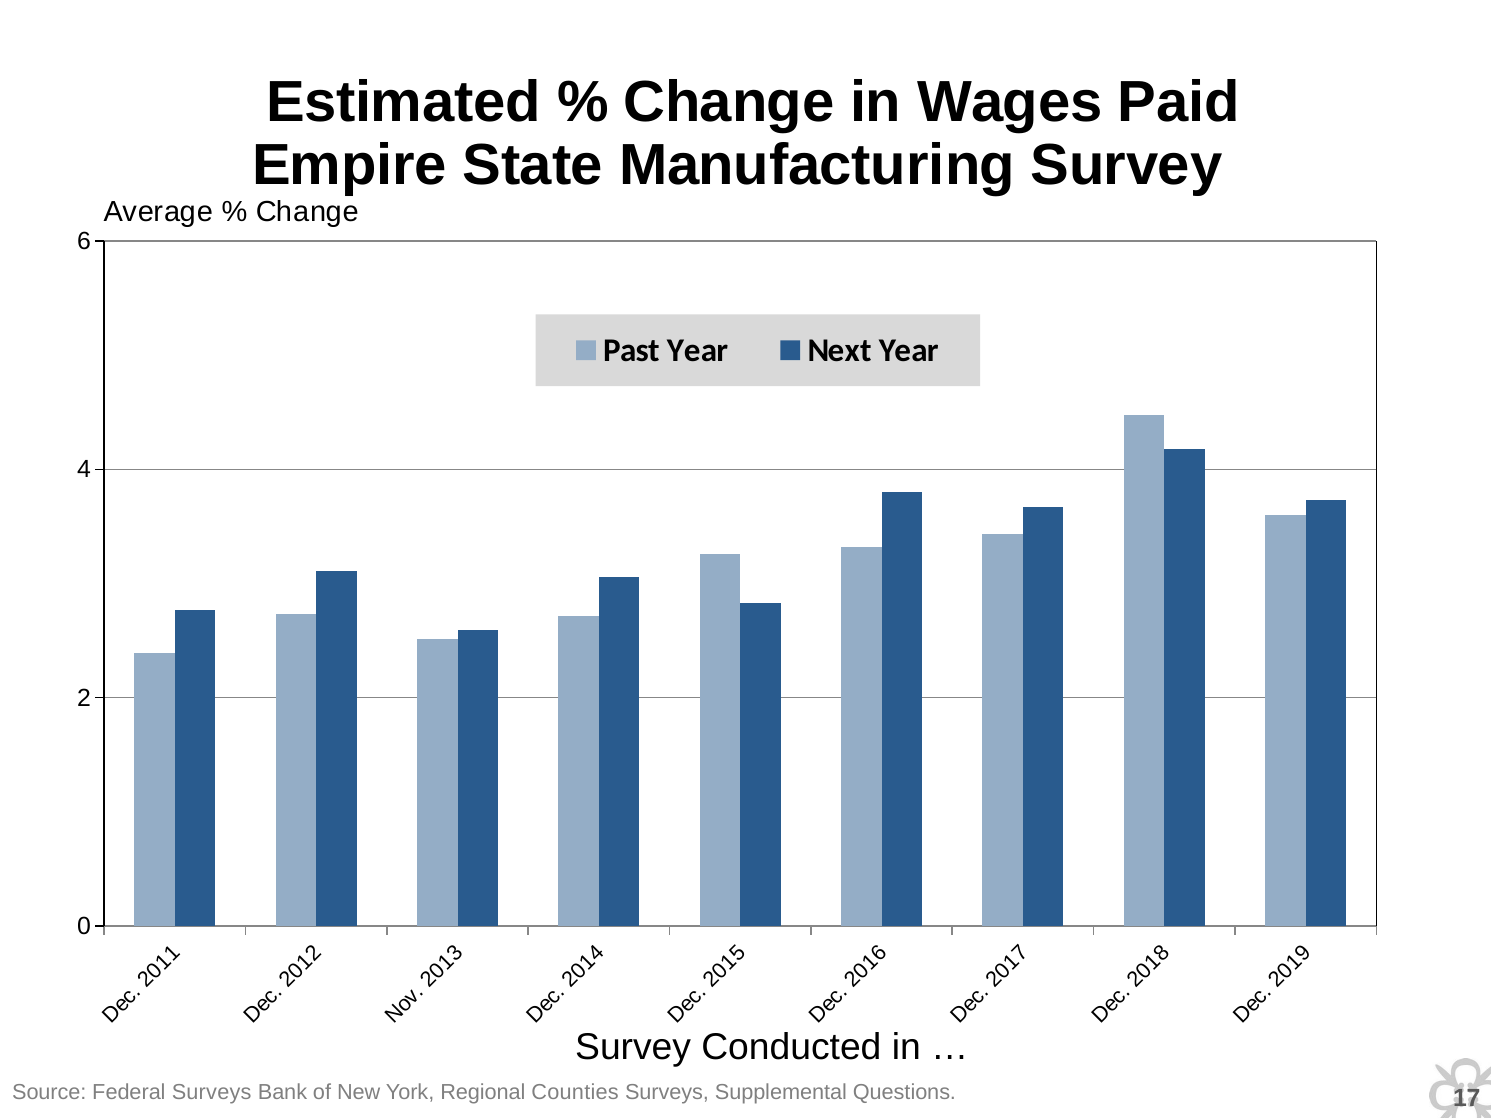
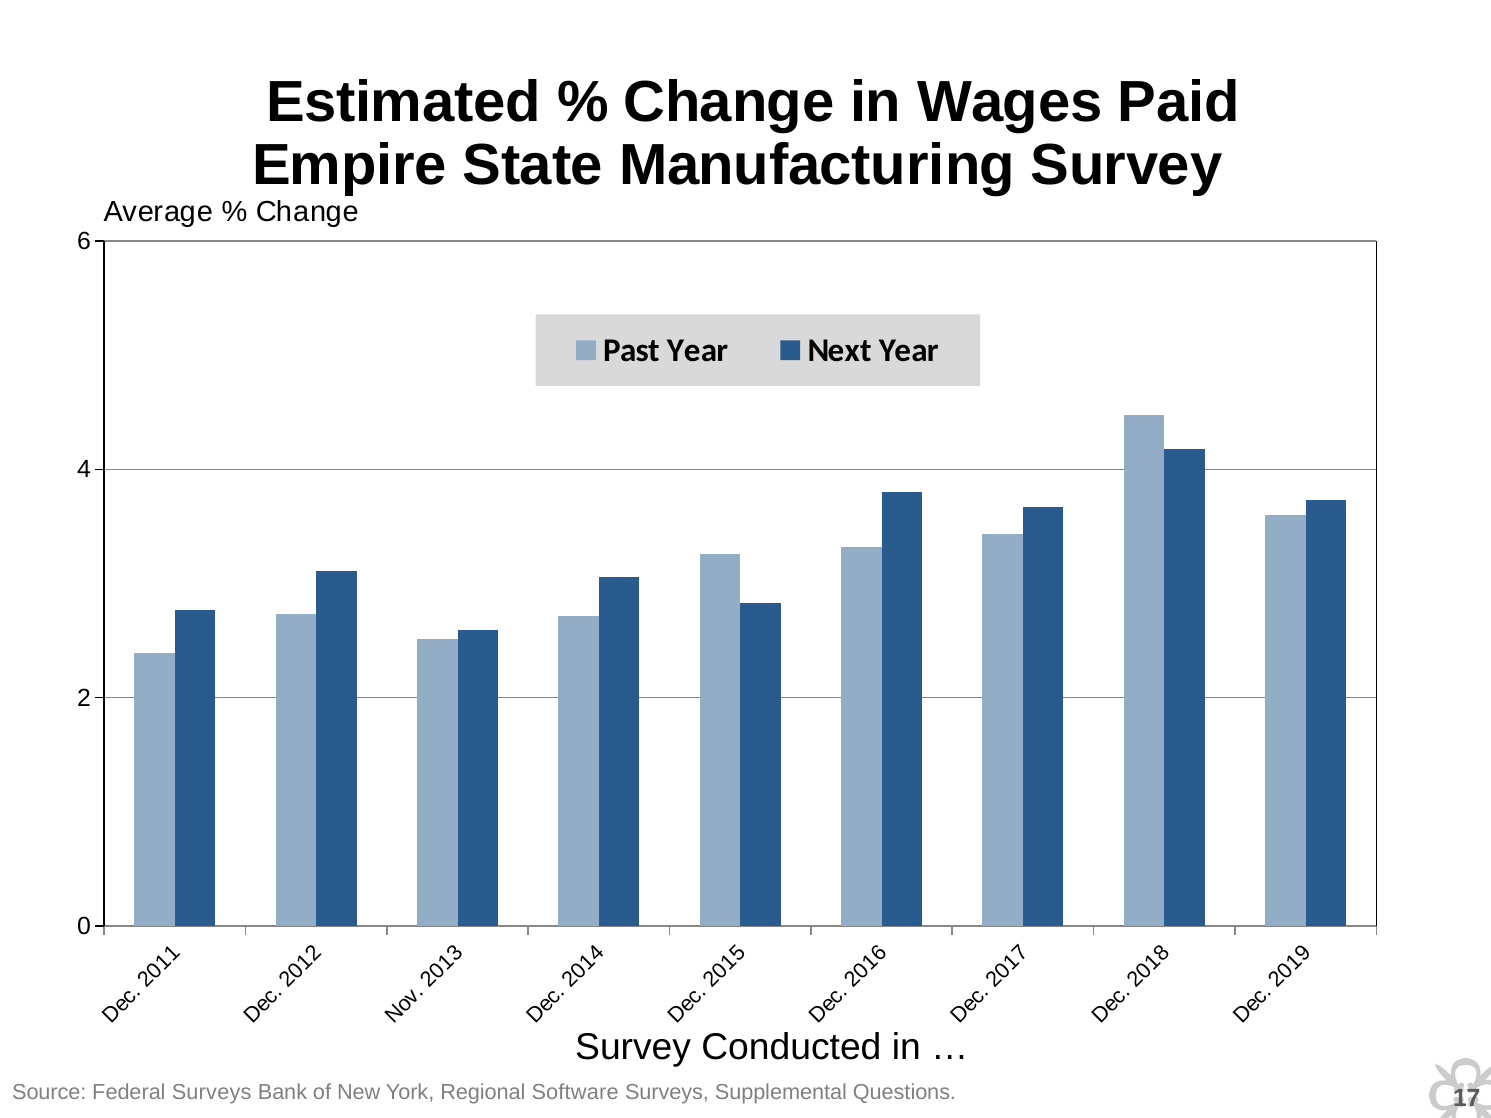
Counties: Counties -> Software
